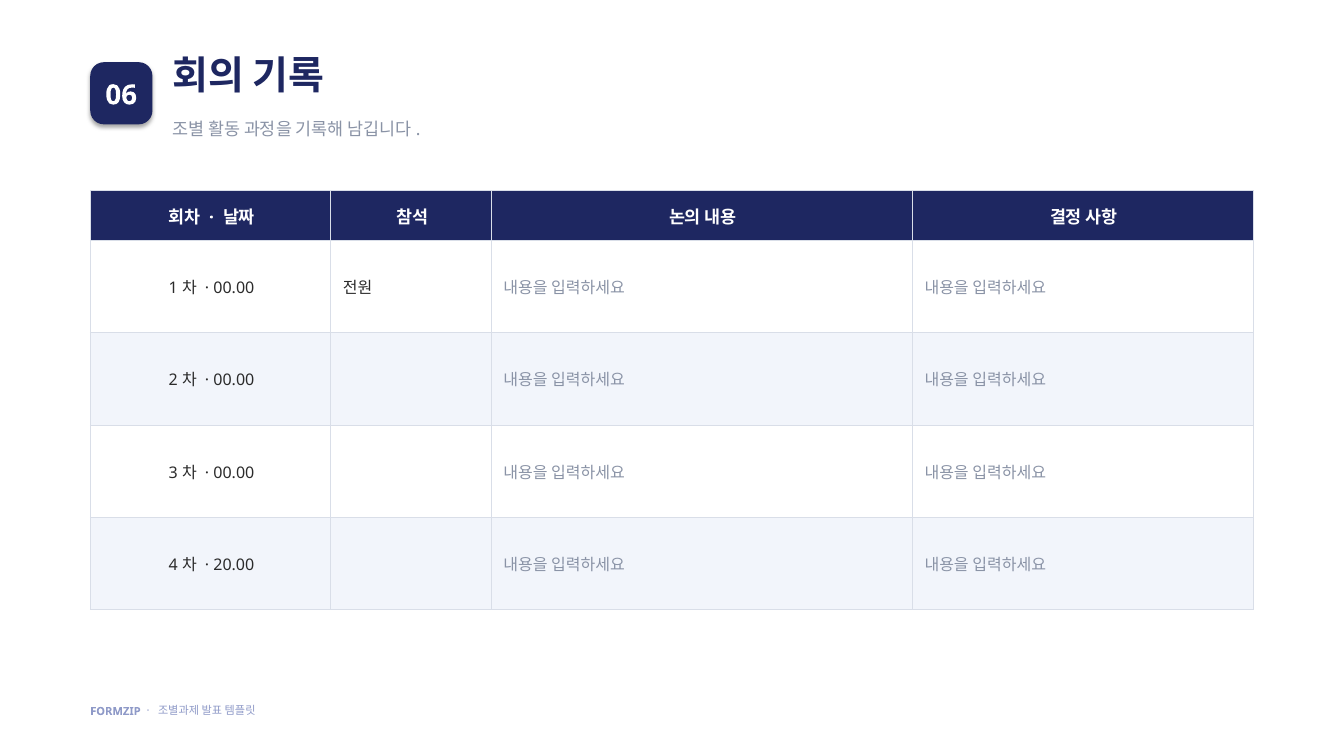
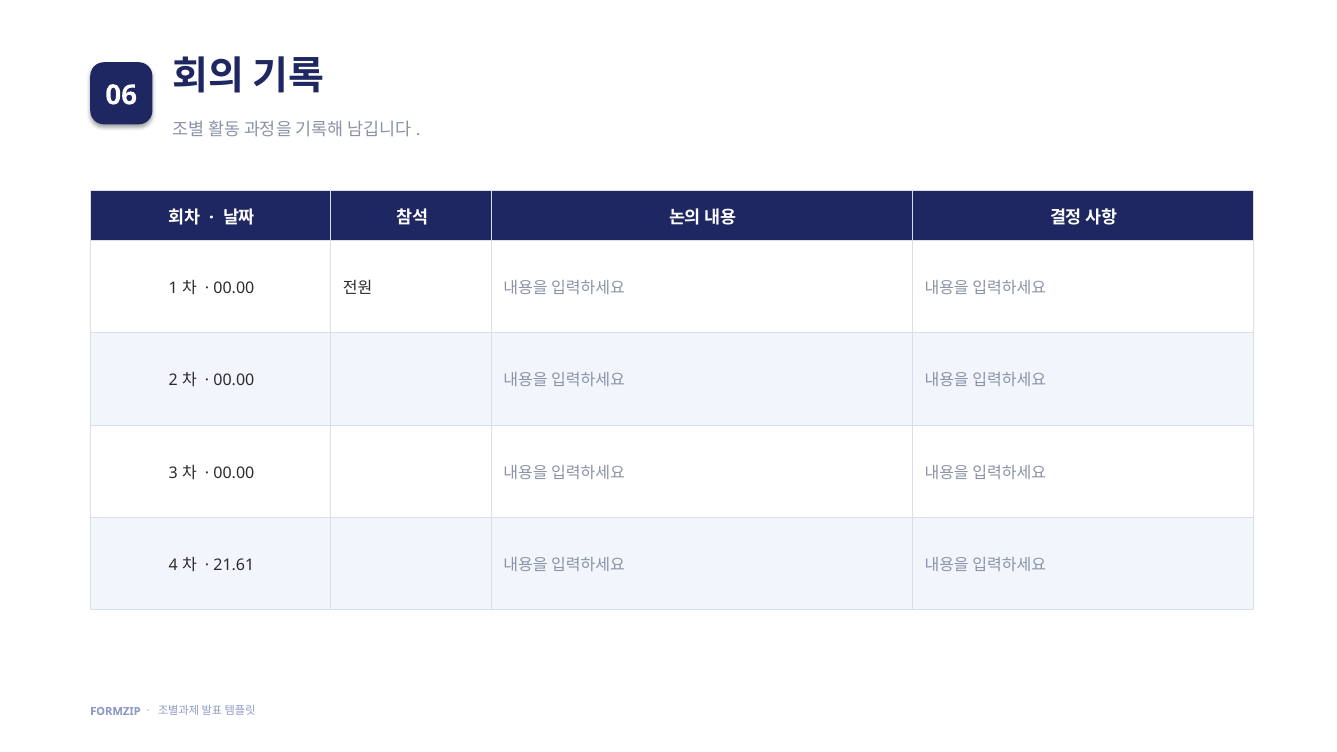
20.00: 20.00 -> 21.61
